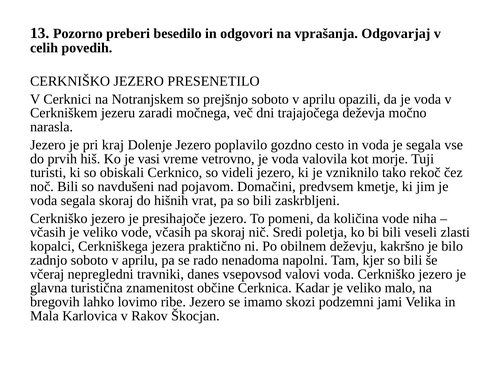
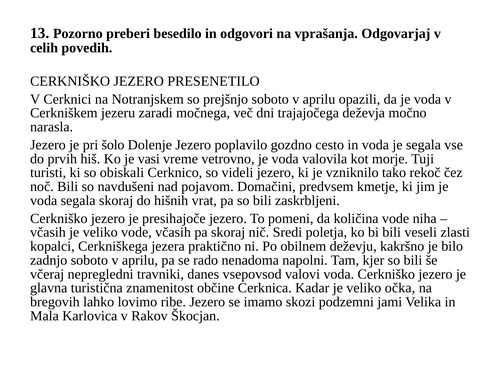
kraj: kraj -> šolo
malo: malo -> očka
